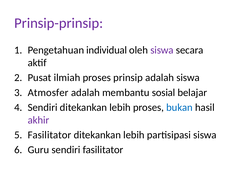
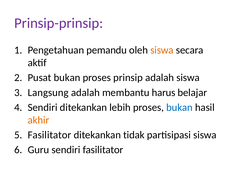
individual: individual -> pemandu
siswa at (162, 50) colour: purple -> orange
Pusat ilmiah: ilmiah -> bukan
Atmosfer: Atmosfer -> Langsung
sosial: sosial -> harus
akhir colour: purple -> orange
lebih at (134, 135): lebih -> tidak
